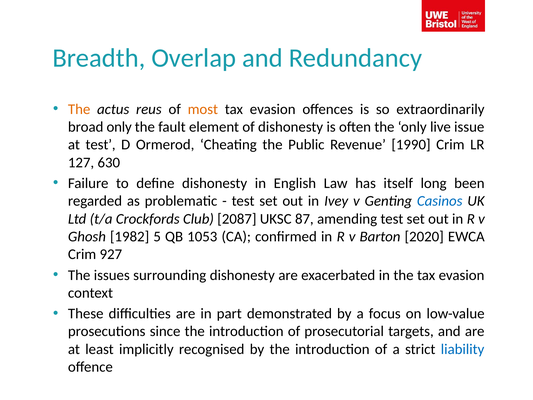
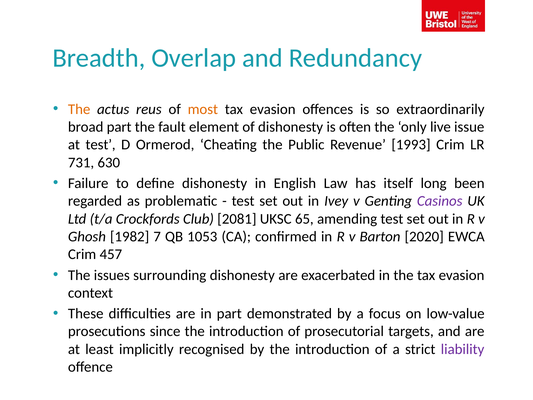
broad only: only -> part
1990: 1990 -> 1993
127: 127 -> 731
Casinos colour: blue -> purple
2087: 2087 -> 2081
87: 87 -> 65
5: 5 -> 7
927: 927 -> 457
liability colour: blue -> purple
